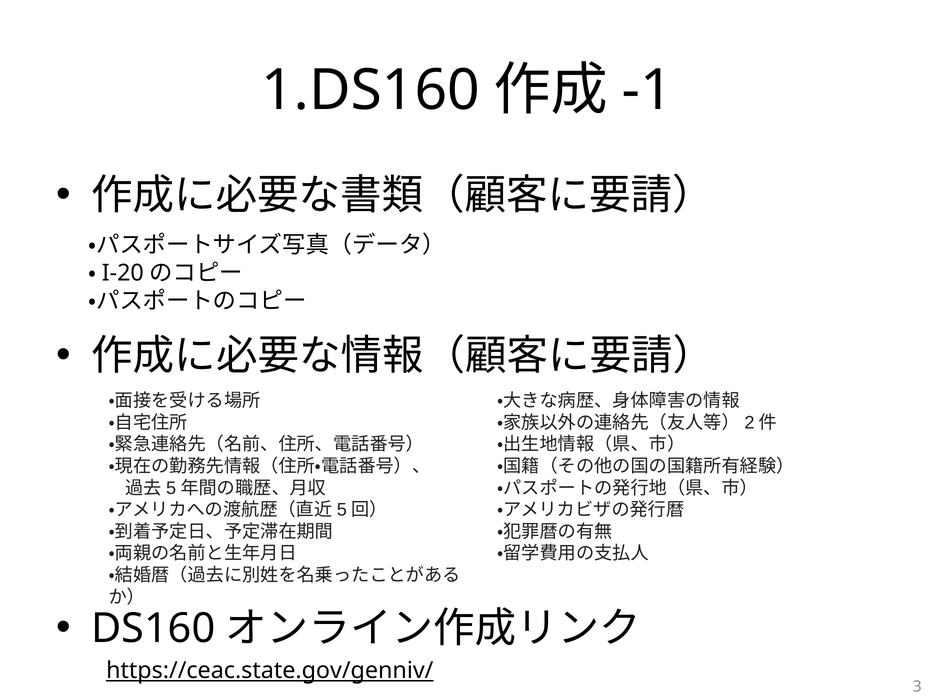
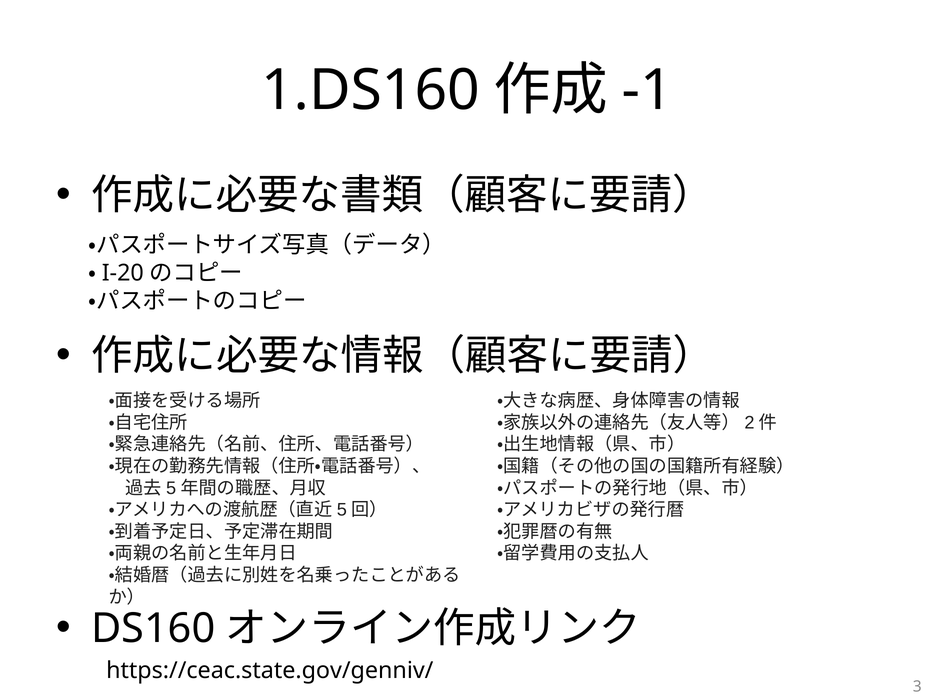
https://ceac.state.gov/genniv/ underline: present -> none
